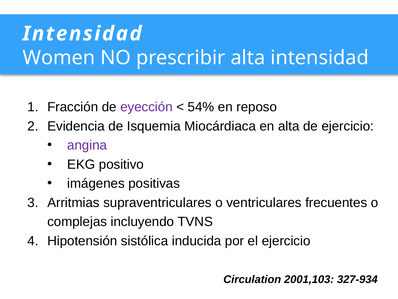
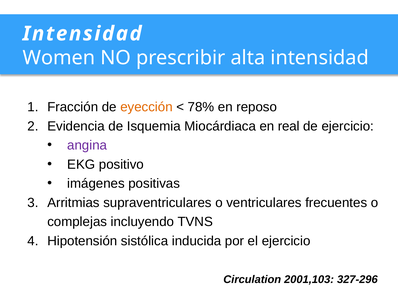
eyección colour: purple -> orange
54%: 54% -> 78%
en alta: alta -> real
327-934: 327-934 -> 327-296
